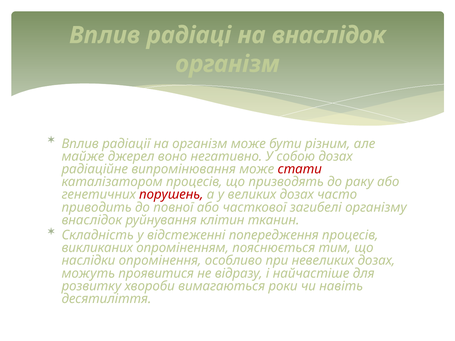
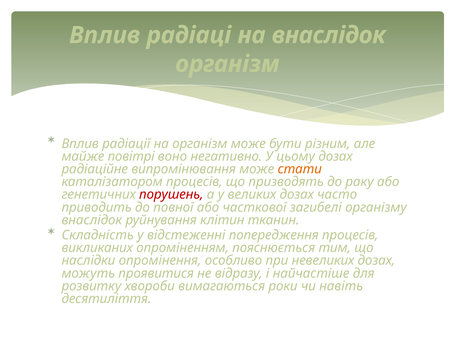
джерел: джерел -> повітрі
собою: собою -> цьому
стати colour: red -> orange
